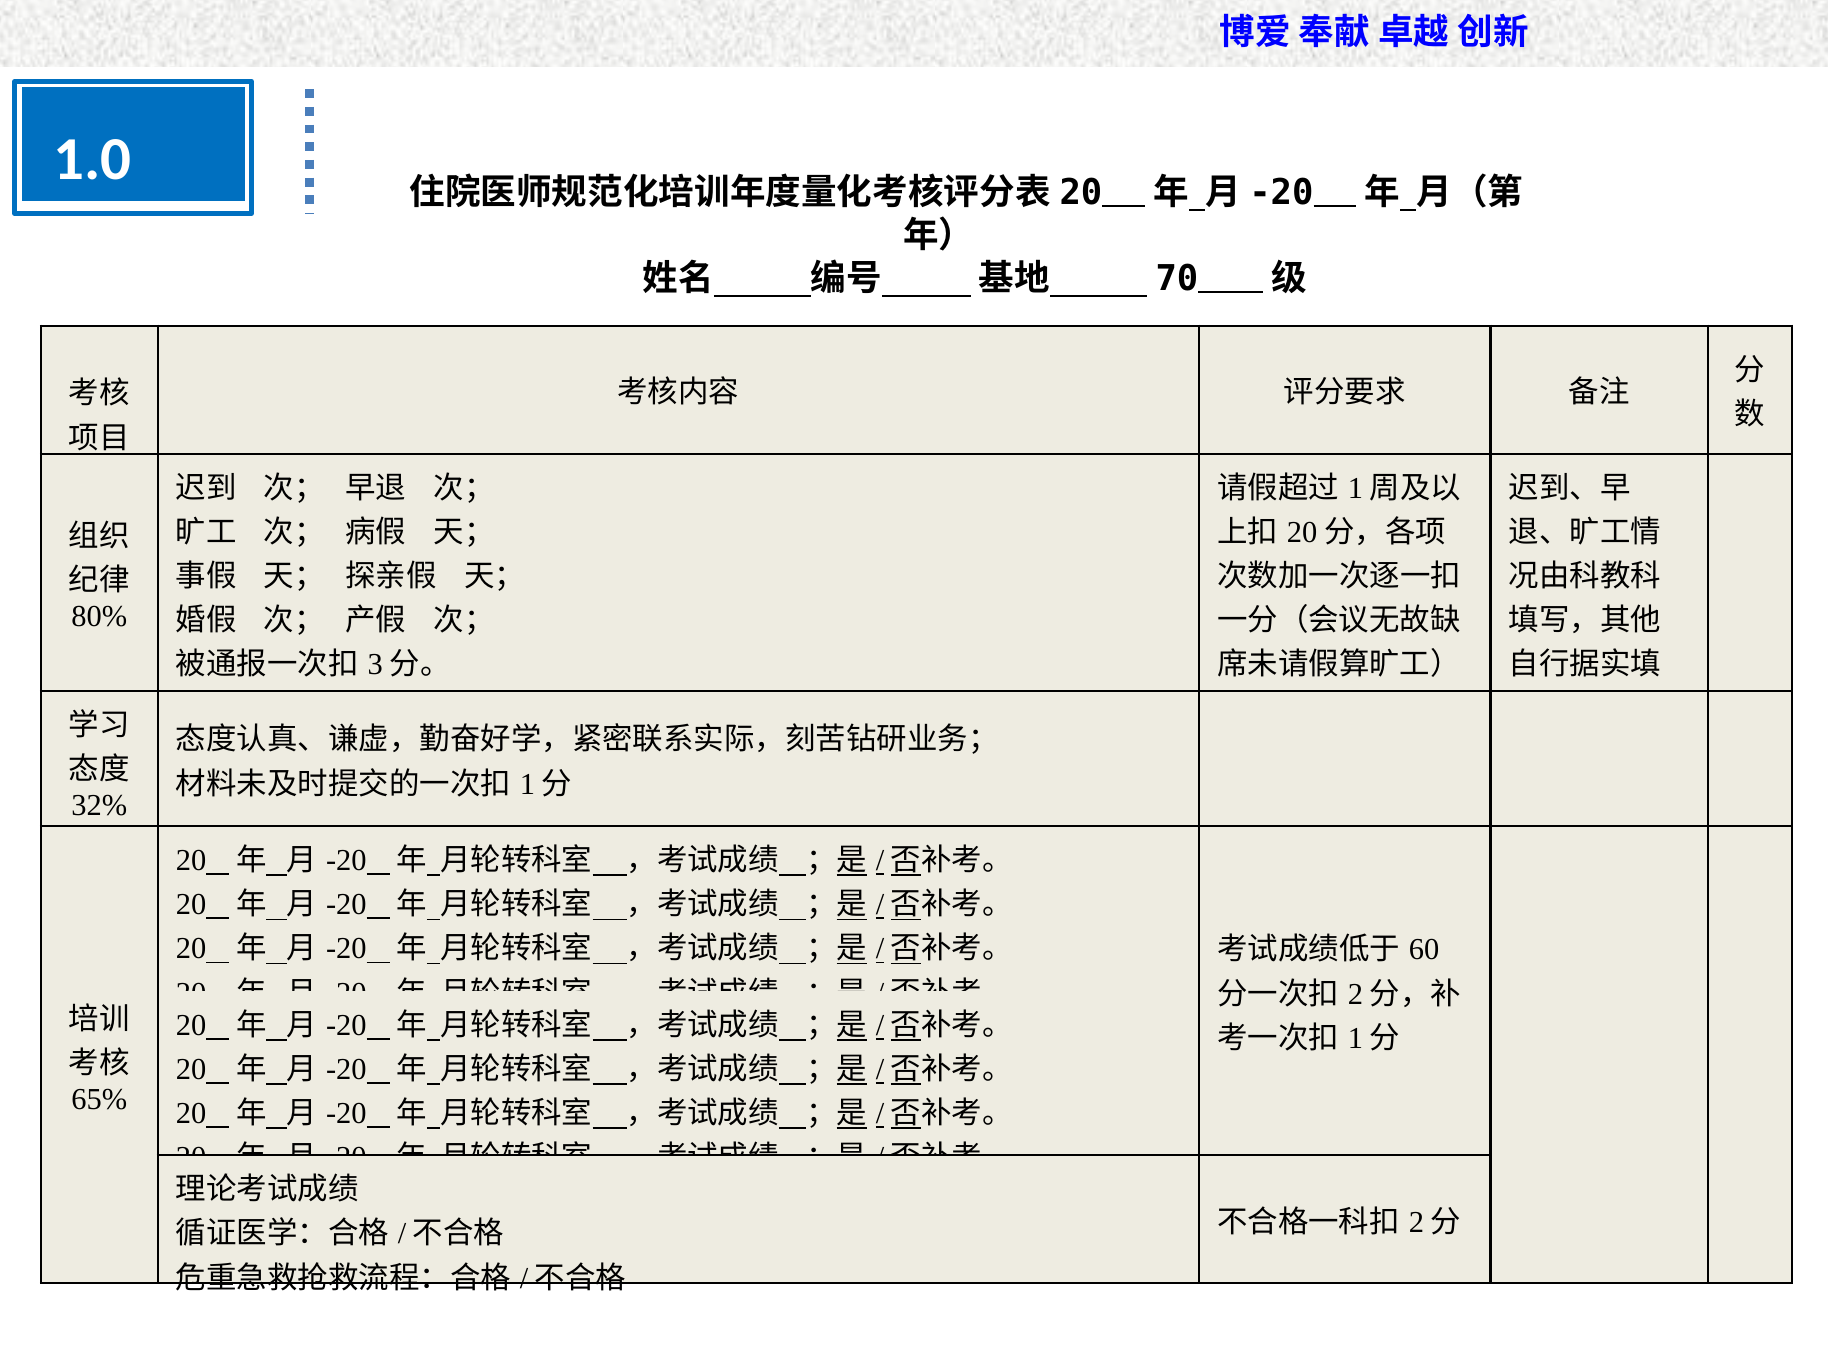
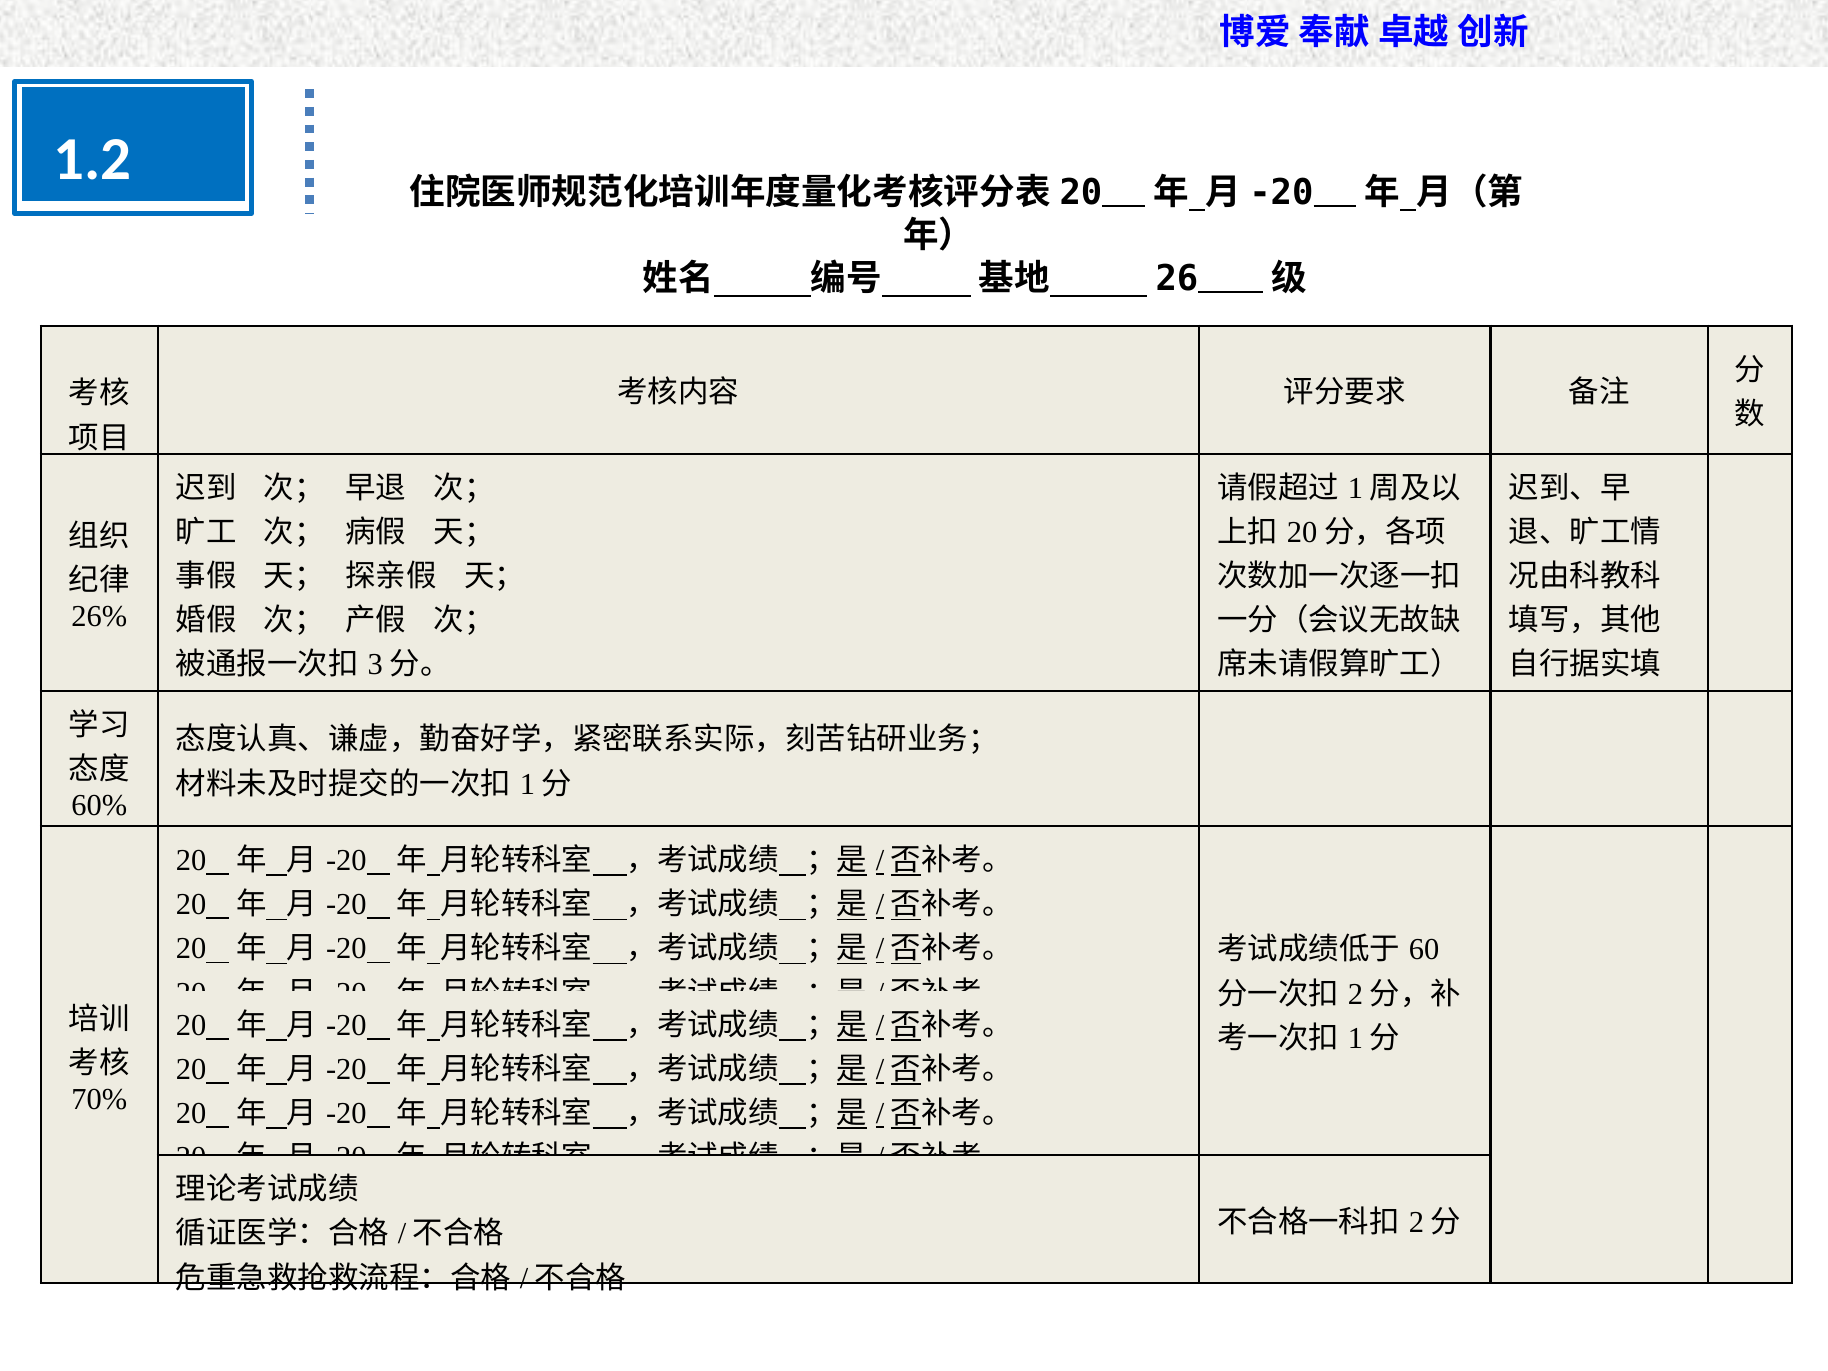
1.0: 1.0 -> 1.2
70: 70 -> 26
80%: 80% -> 26%
32%: 32% -> 60%
65%: 65% -> 70%
